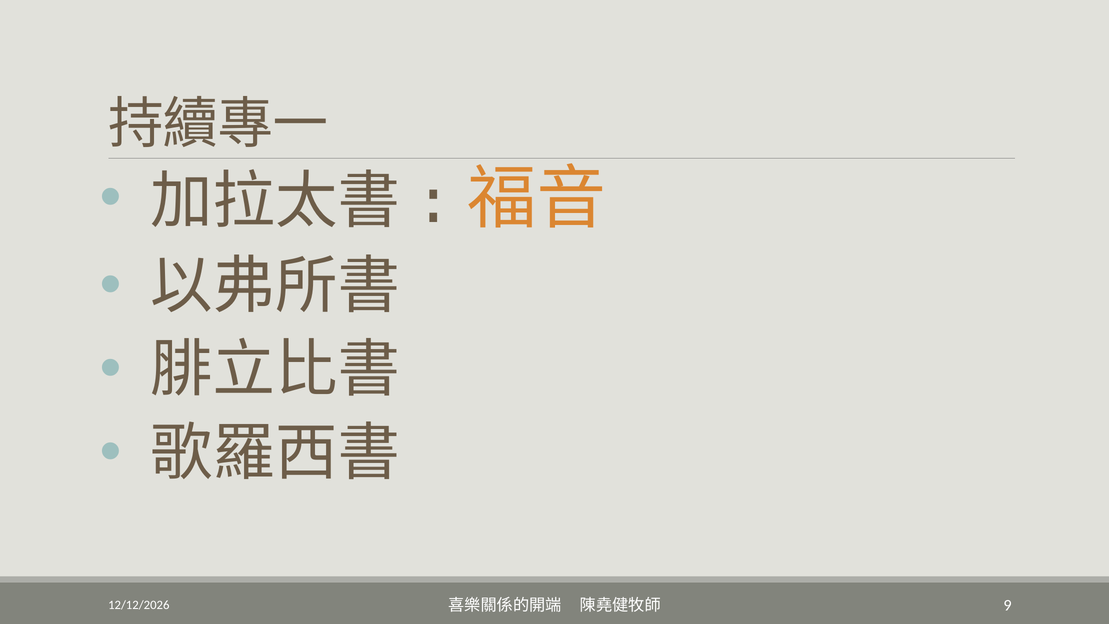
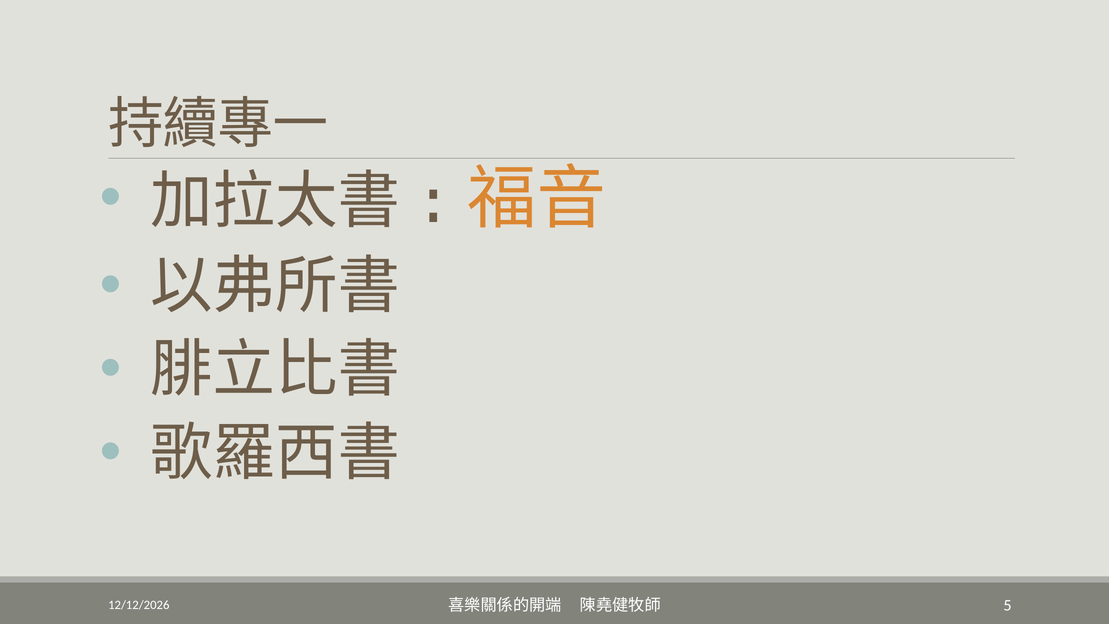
9: 9 -> 5
